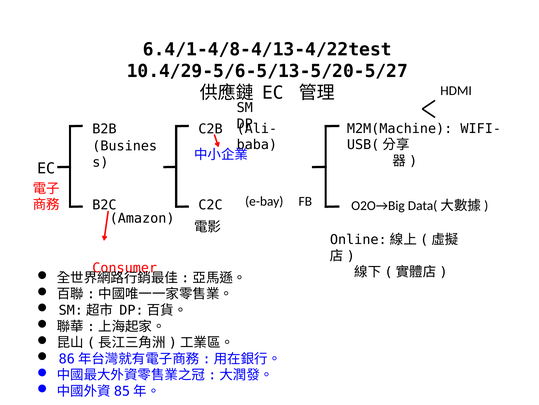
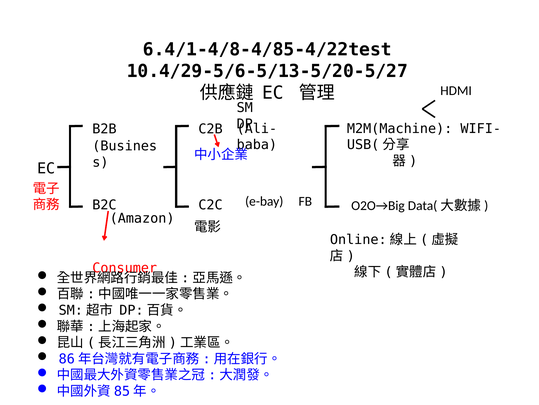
6.4/1-4/8-4/13-4/22test: 6.4/1-4/8-4/13-4/22test -> 6.4/1-4/8-4/85-4/22test
